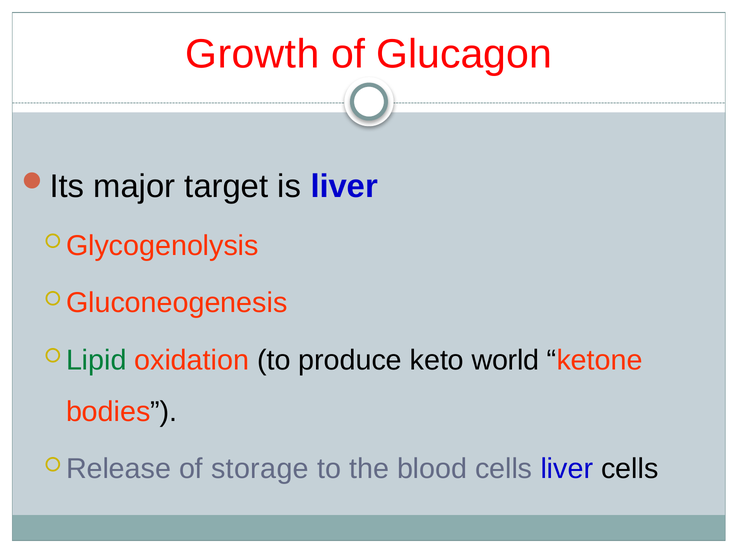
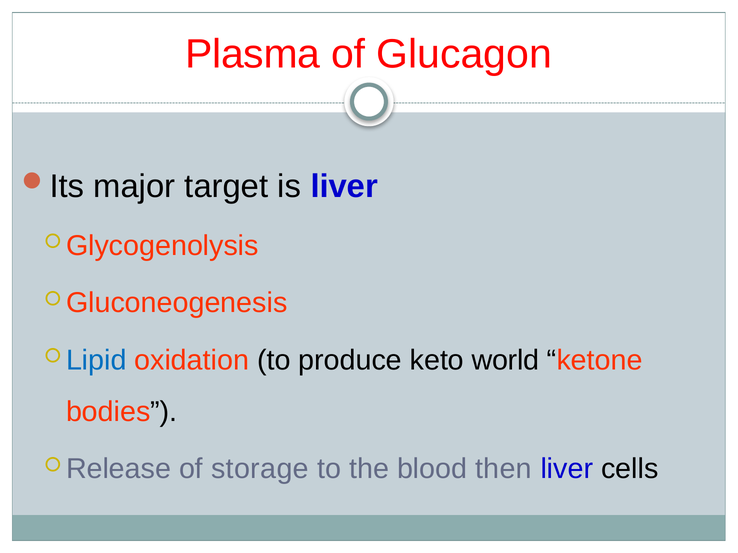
Growth: Growth -> Plasma
Lipid colour: green -> blue
blood cells: cells -> then
